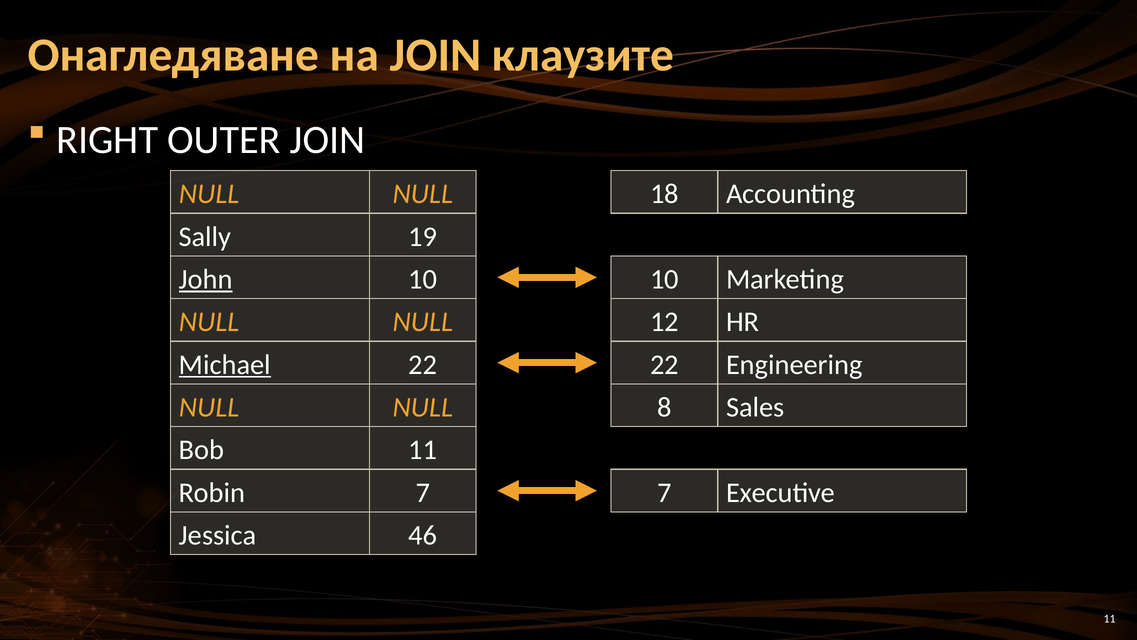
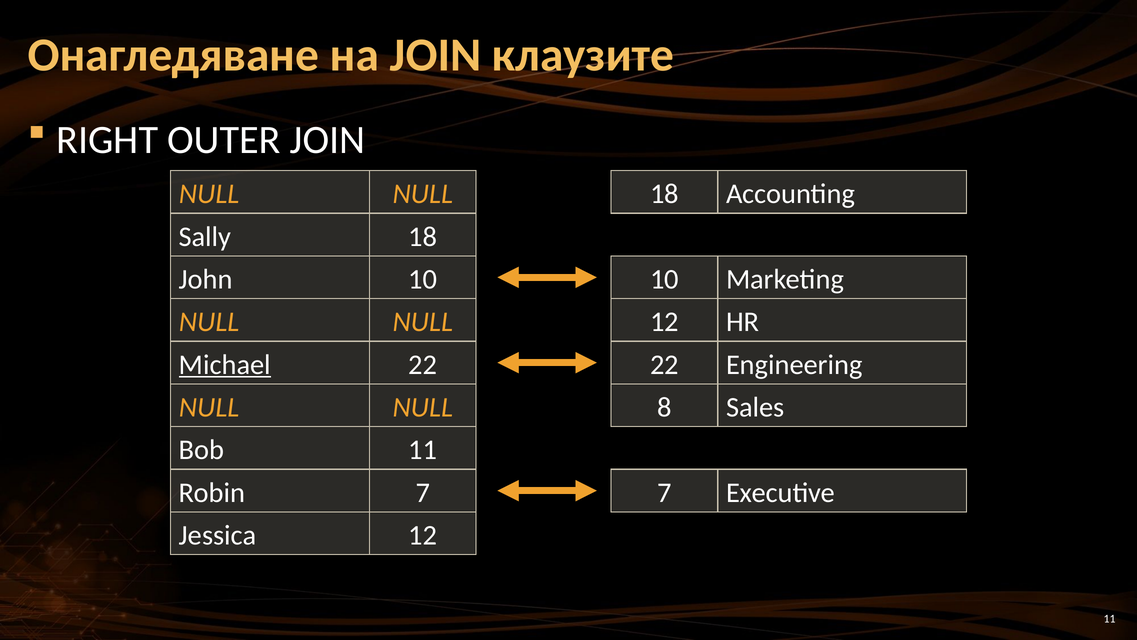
Sally 19: 19 -> 18
John underline: present -> none
Jessica 46: 46 -> 12
